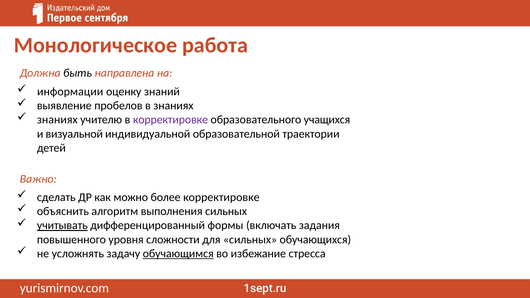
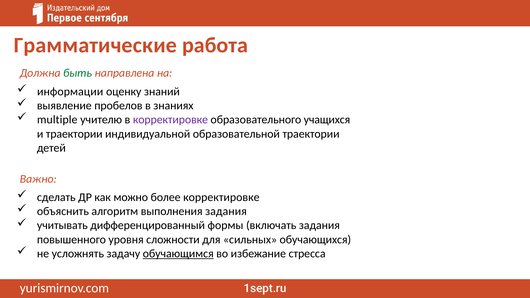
Монологическое: Монологическое -> Грамматические
быть colour: black -> green
знаниях at (57, 120): знаниях -> multiple
и визуальной: визуальной -> траектории
выполнения сильных: сильных -> задания
учитывать underline: present -> none
